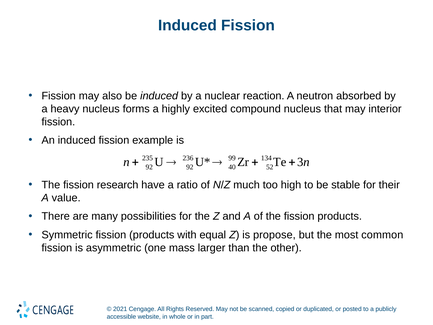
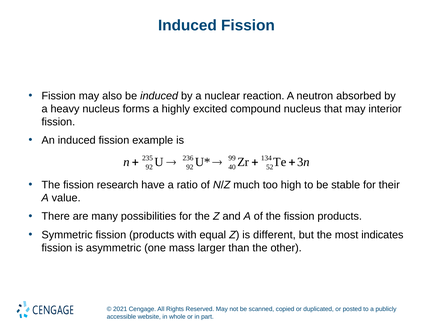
propose: propose -> different
common: common -> indicates
